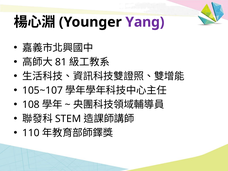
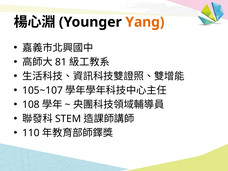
Yang colour: purple -> orange
